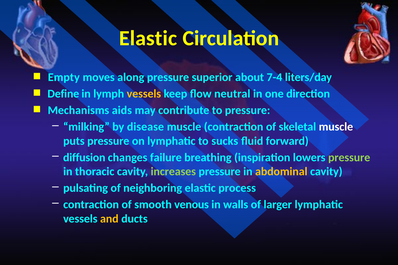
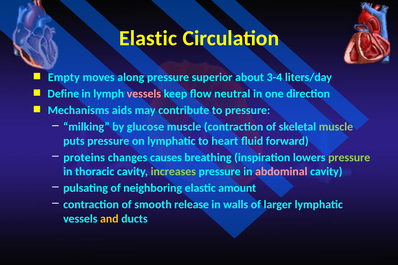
7-4: 7-4 -> 3-4
vessels at (144, 94) colour: yellow -> pink
disease: disease -> glucose
muscle at (336, 127) colour: white -> light green
sucks: sucks -> heart
diffusion: diffusion -> proteins
failure: failure -> causes
abdominal colour: yellow -> pink
process: process -> amount
venous: venous -> release
